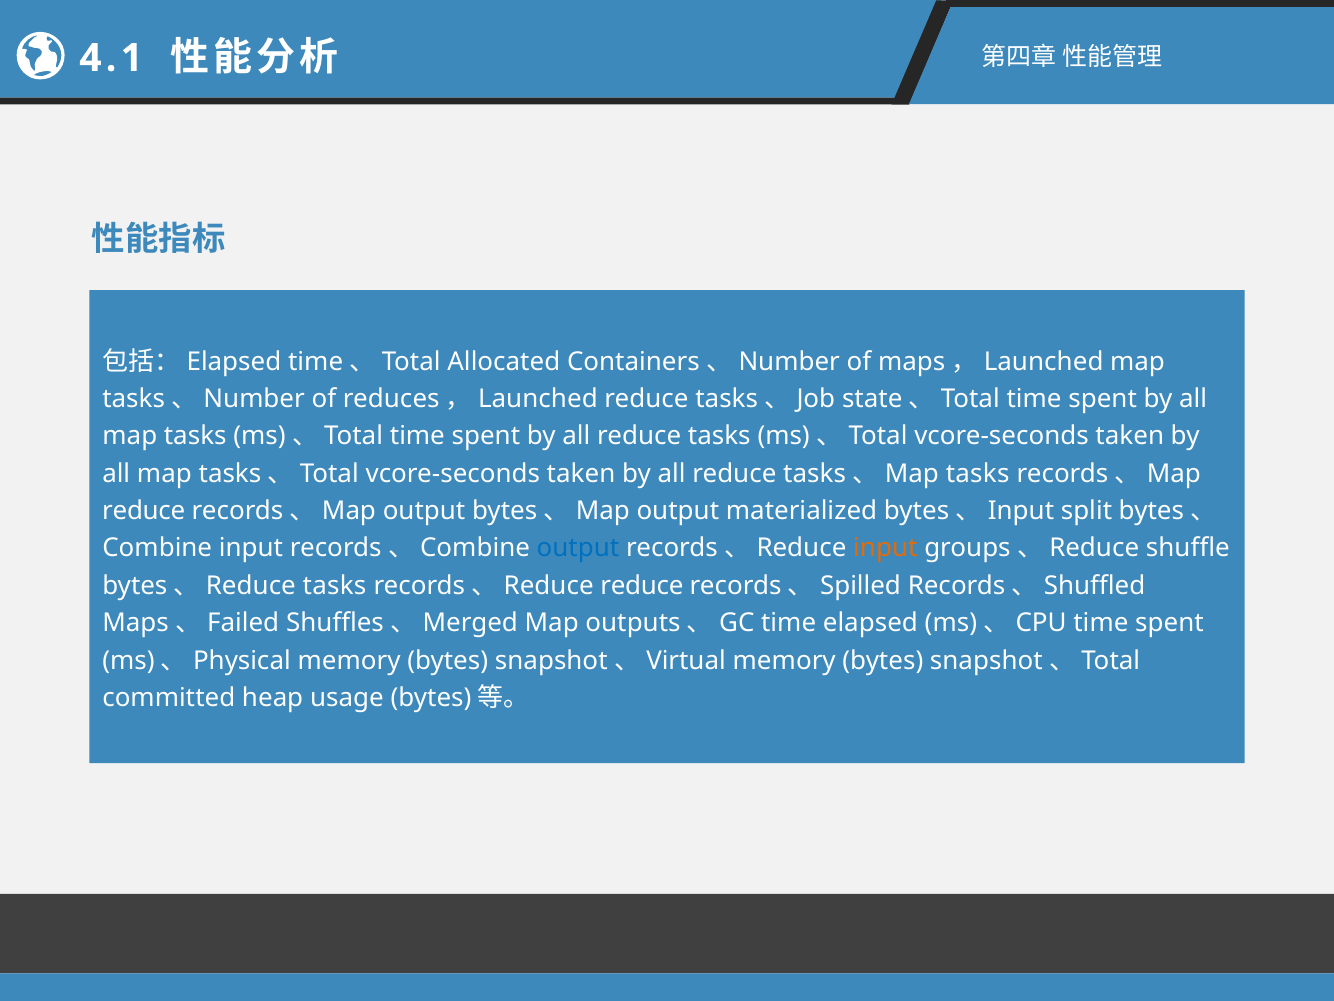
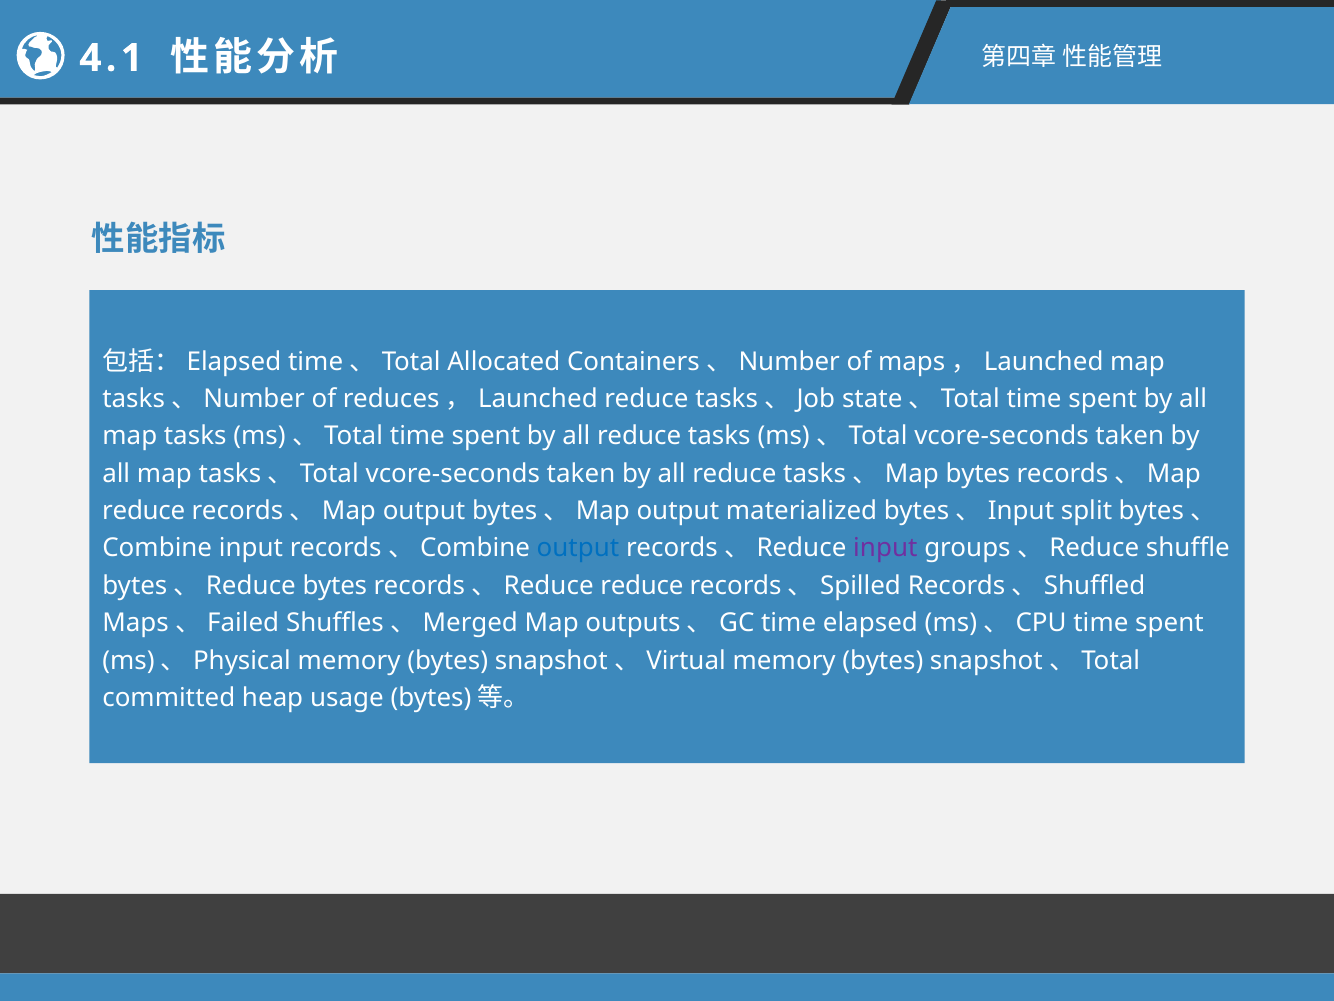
tasks at (978, 473): tasks -> bytes
input at (885, 548) colour: orange -> purple
bytes、Reduce tasks: tasks -> bytes
